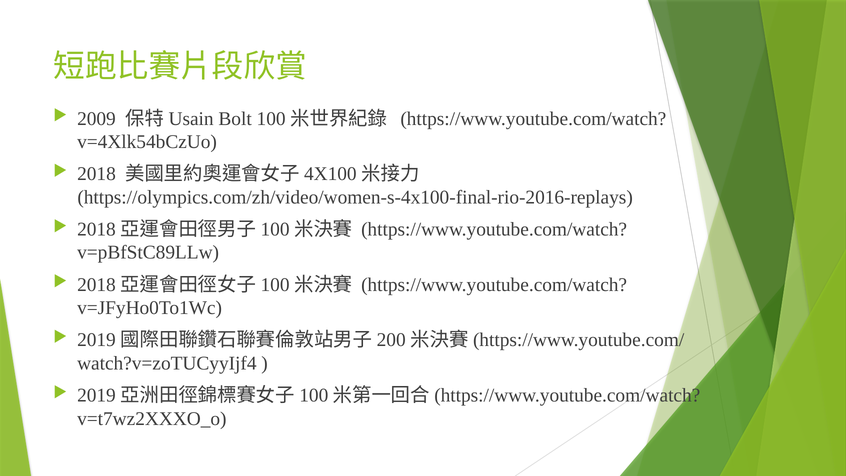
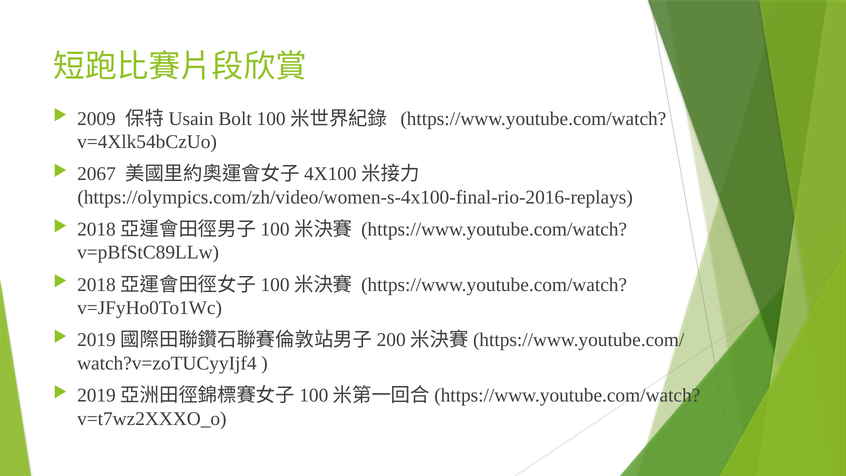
2018: 2018 -> 2067
